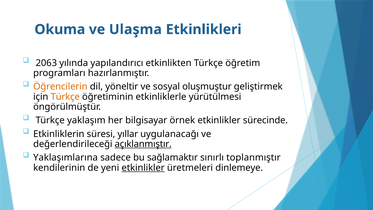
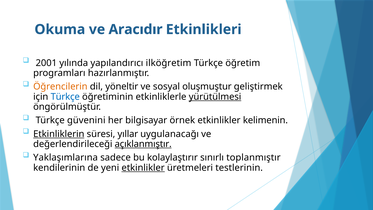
Ulaşma: Ulaşma -> Aracıdır
2063: 2063 -> 2001
etkinlikten: etkinlikten -> ilköğretim
Türkçe at (65, 97) colour: orange -> blue
yürütülmesi underline: none -> present
yaklaşım: yaklaşım -> güvenini
sürecinde: sürecinde -> kelimenin
Etkinliklerin underline: none -> present
sağlamaktır: sağlamaktır -> kolaylaştırır
dinlemeye: dinlemeye -> testlerinin
